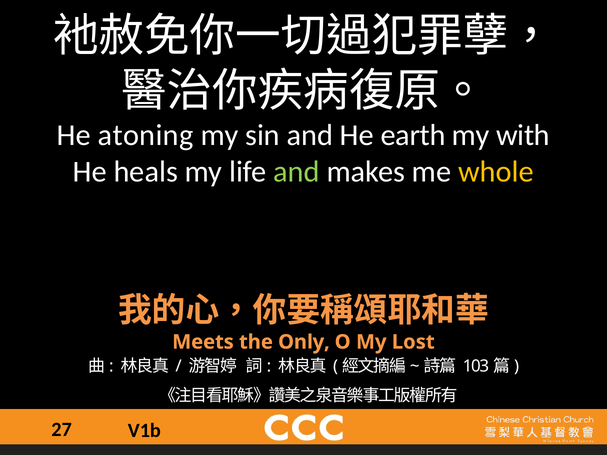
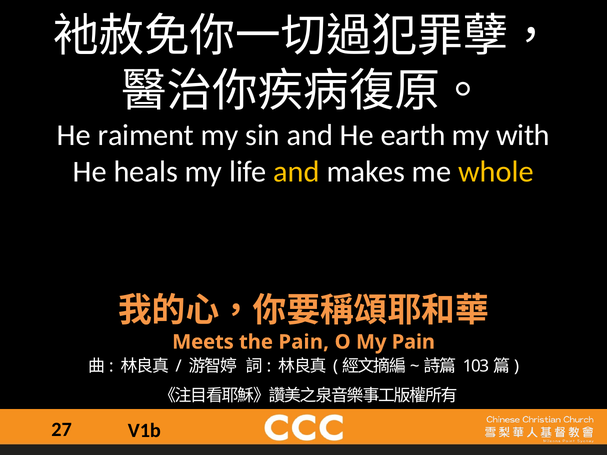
atoning: atoning -> raiment
and at (297, 172) colour: light green -> yellow
the Only: Only -> Pain
My Lost: Lost -> Pain
